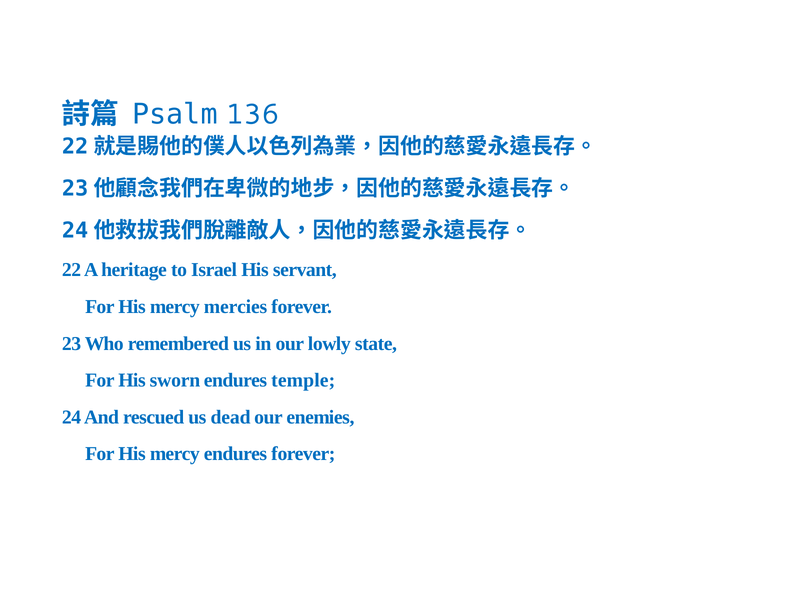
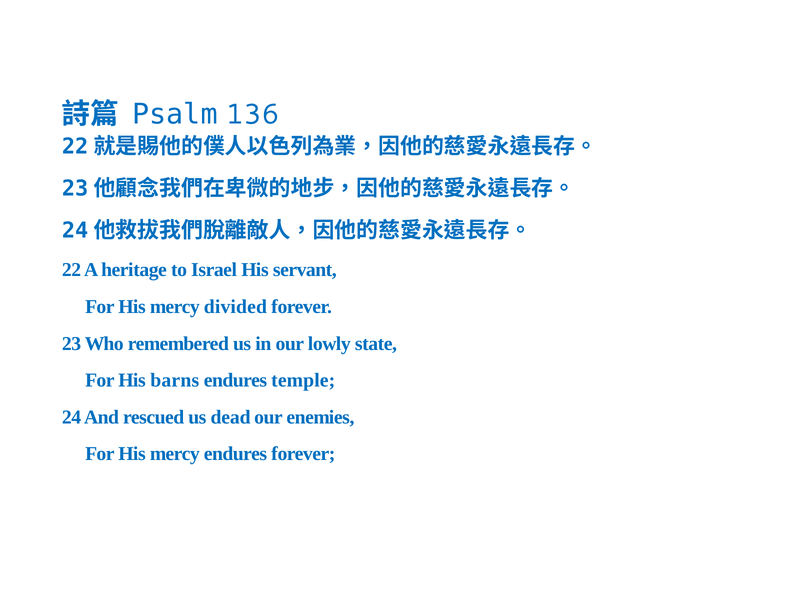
mercies: mercies -> divided
sworn: sworn -> barns
